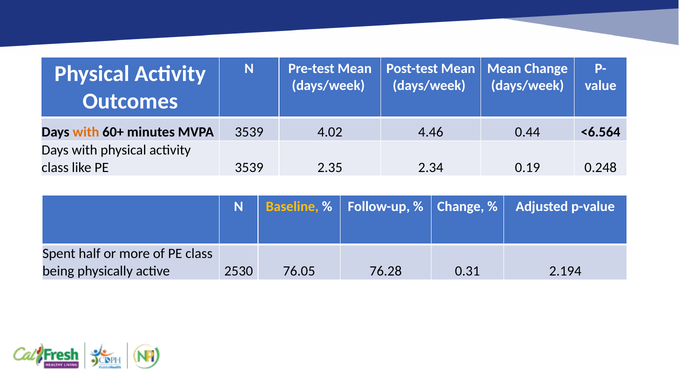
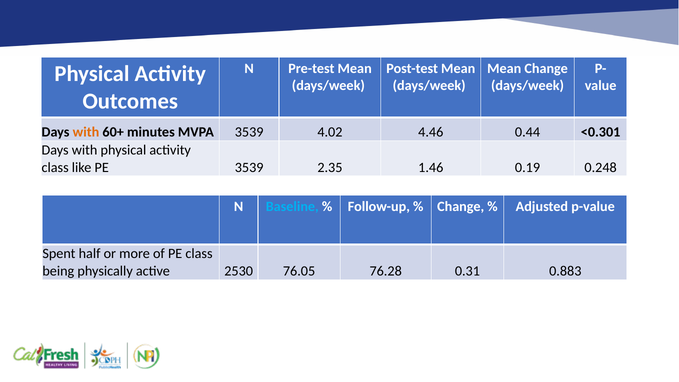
<6.564: <6.564 -> <0.301
2.34: 2.34 -> 1.46
Baseline colour: yellow -> light blue
2.194: 2.194 -> 0.883
